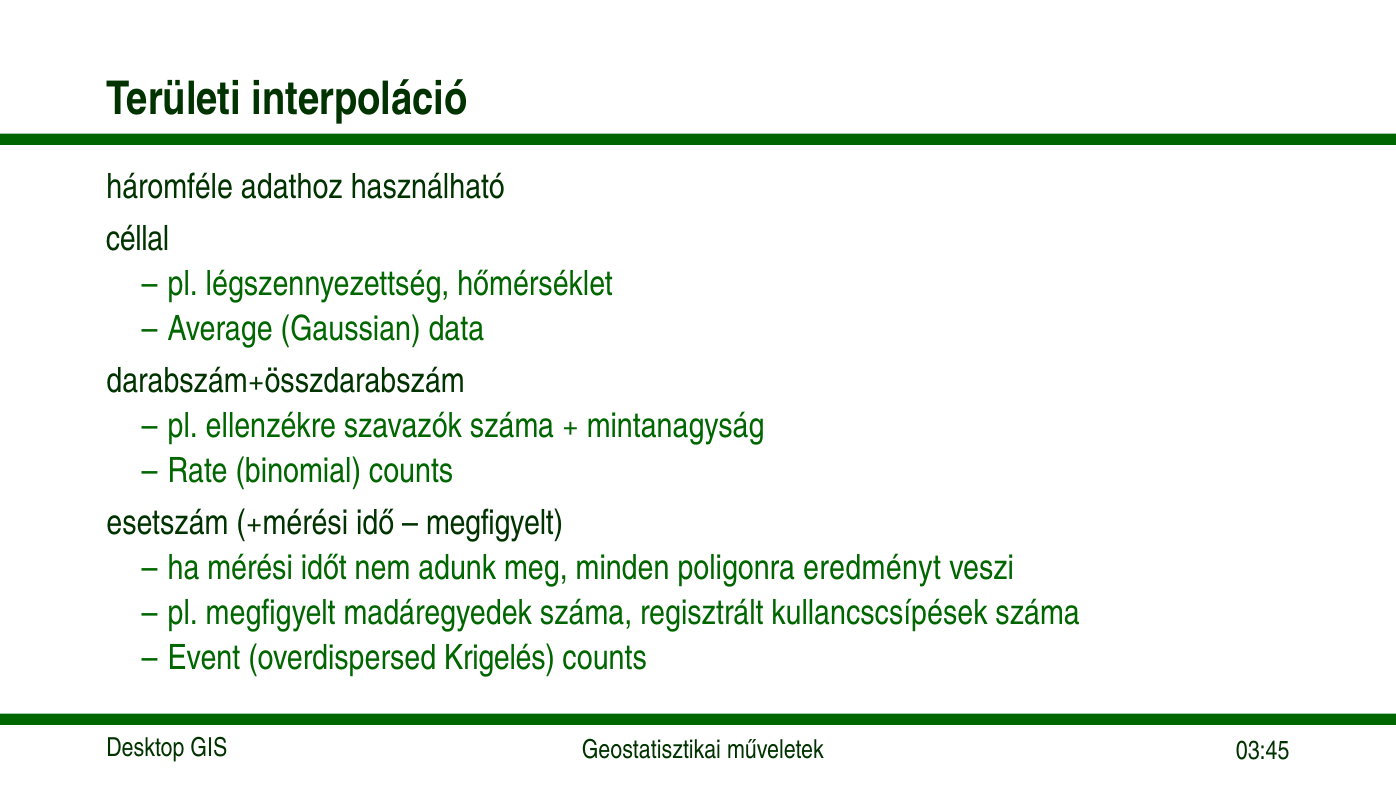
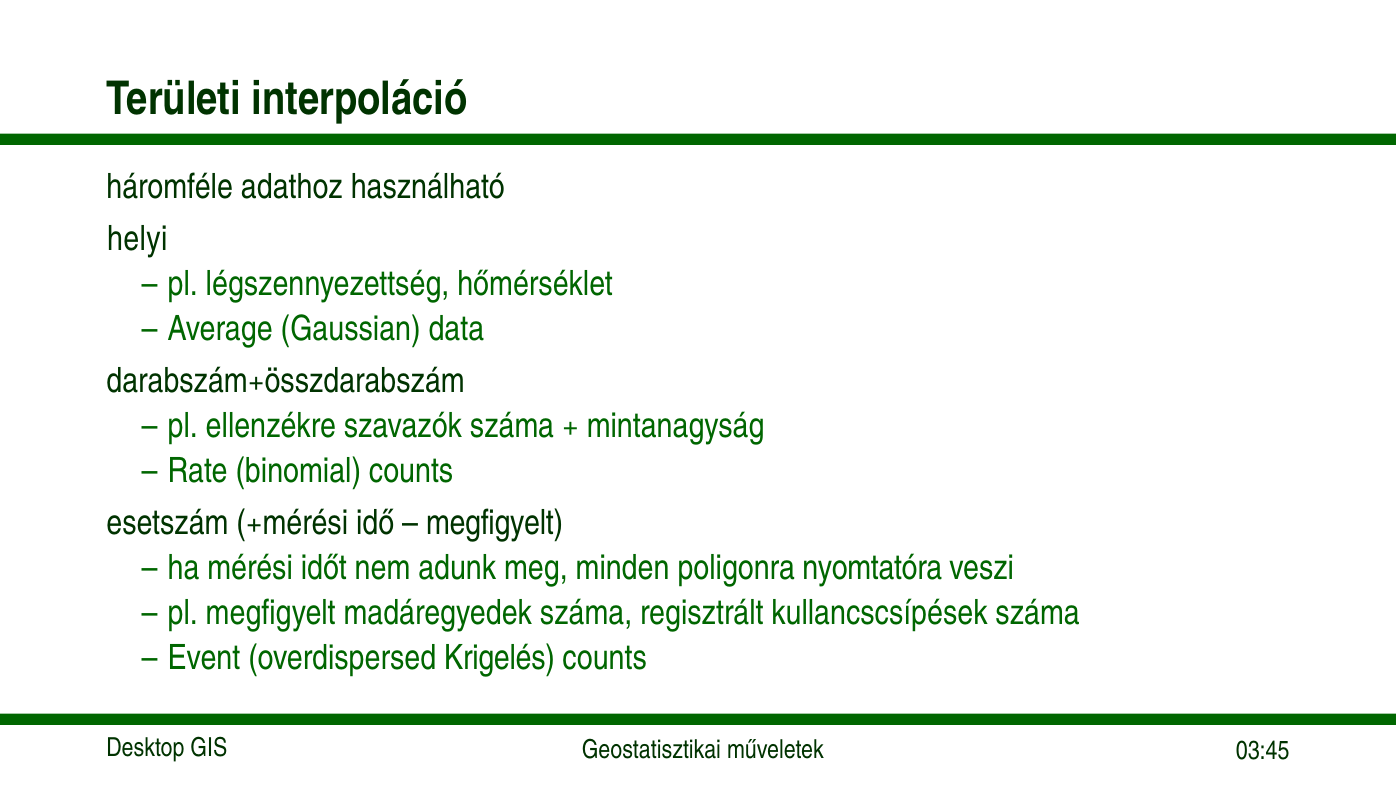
céllal: céllal -> helyi
eredményt: eredményt -> nyomtatóra
